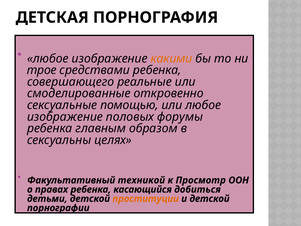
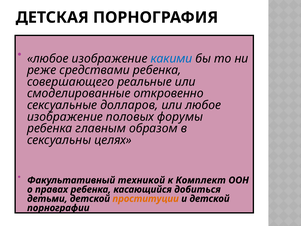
какими colour: orange -> blue
трое: трое -> реже
помощью: помощью -> долларов
Просмотр: Просмотр -> Комплект
